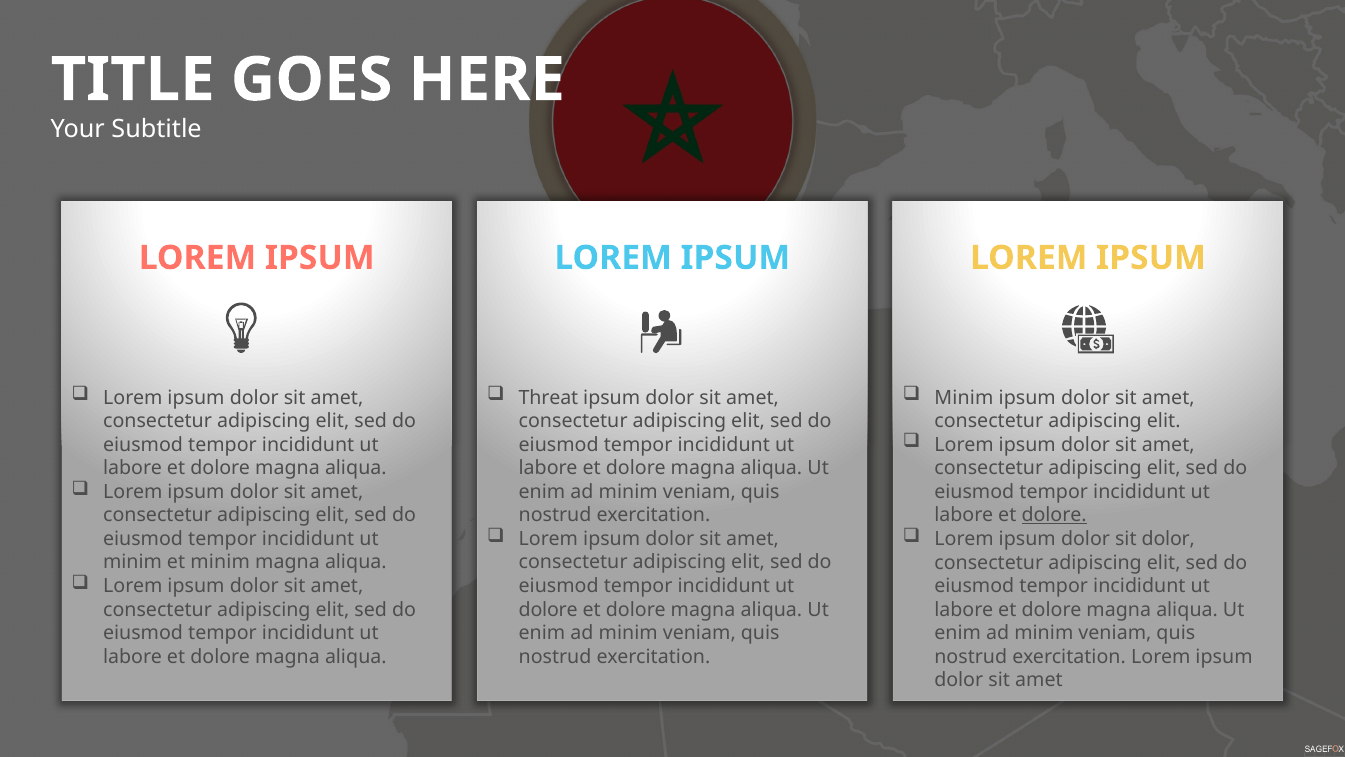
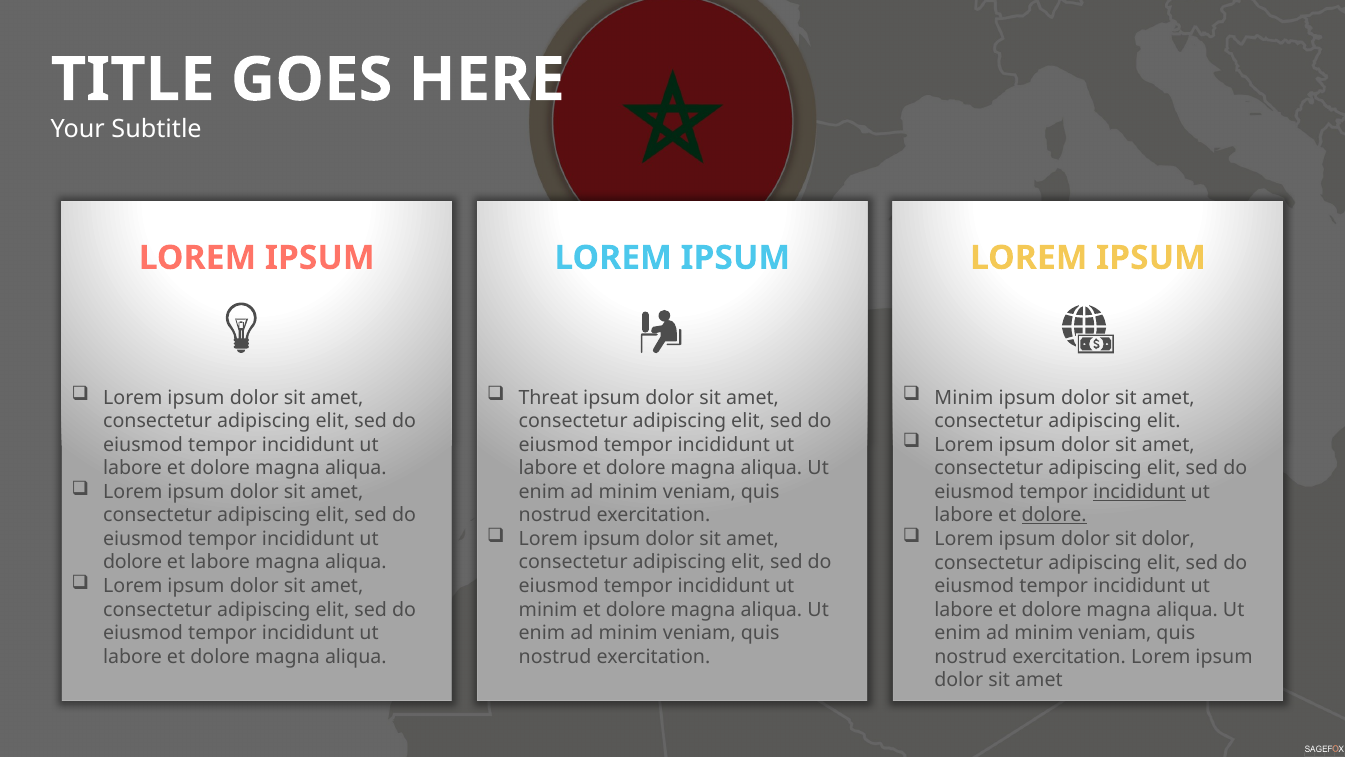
incididunt at (1139, 492) underline: none -> present
minim at (133, 562): minim -> dolore
et minim: minim -> labore
dolore at (548, 609): dolore -> minim
